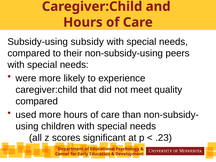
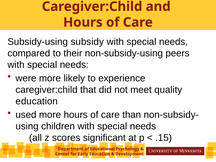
compared at (37, 101): compared -> education
.23: .23 -> .15
